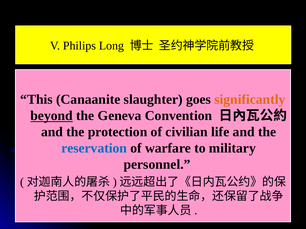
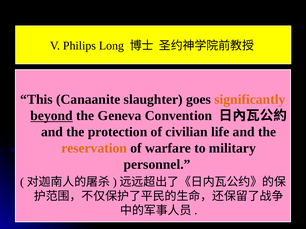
reservation colour: blue -> orange
